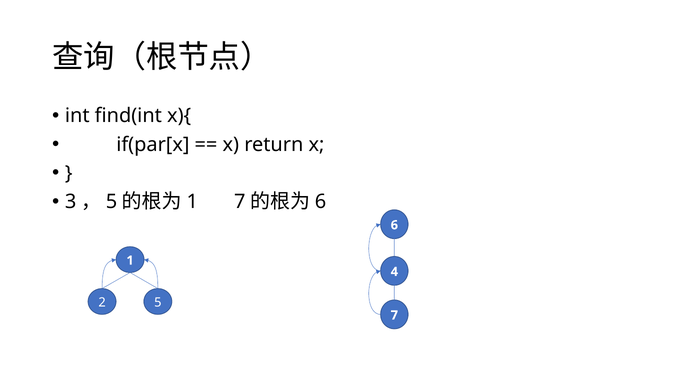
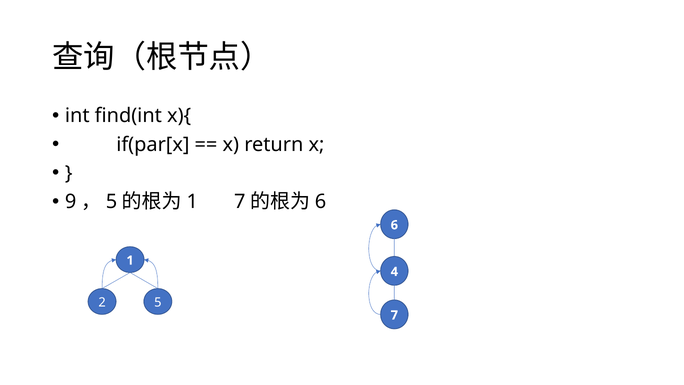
3: 3 -> 9
